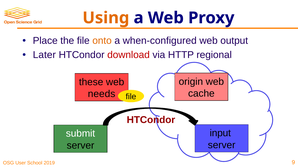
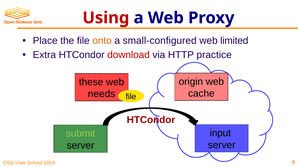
Using colour: orange -> red
when-configured: when-configured -> small-configured
output: output -> limited
Later: Later -> Extra
regional: regional -> practice
submit colour: white -> light green
